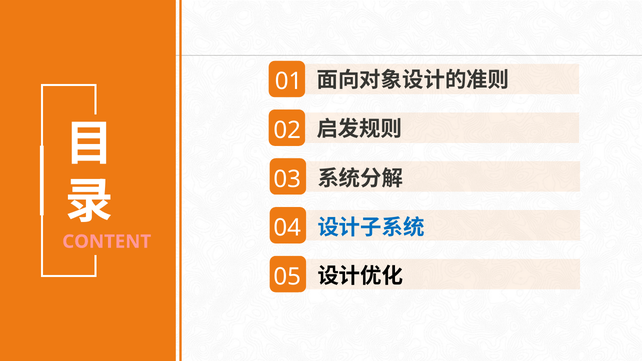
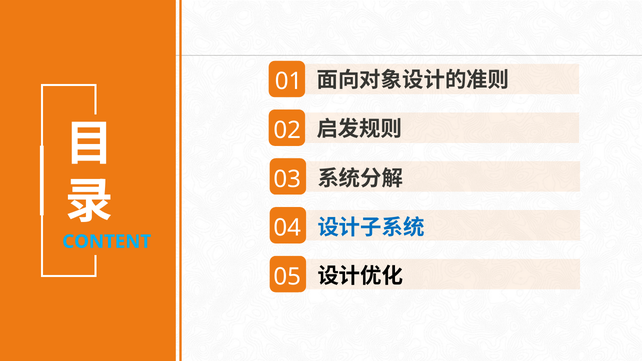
CONTENT colour: pink -> light blue
